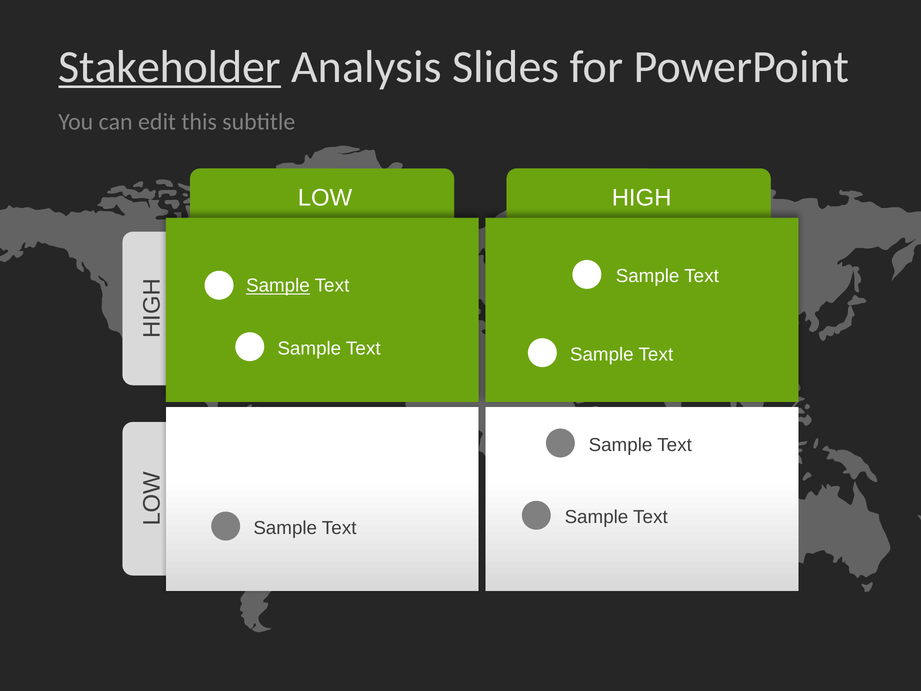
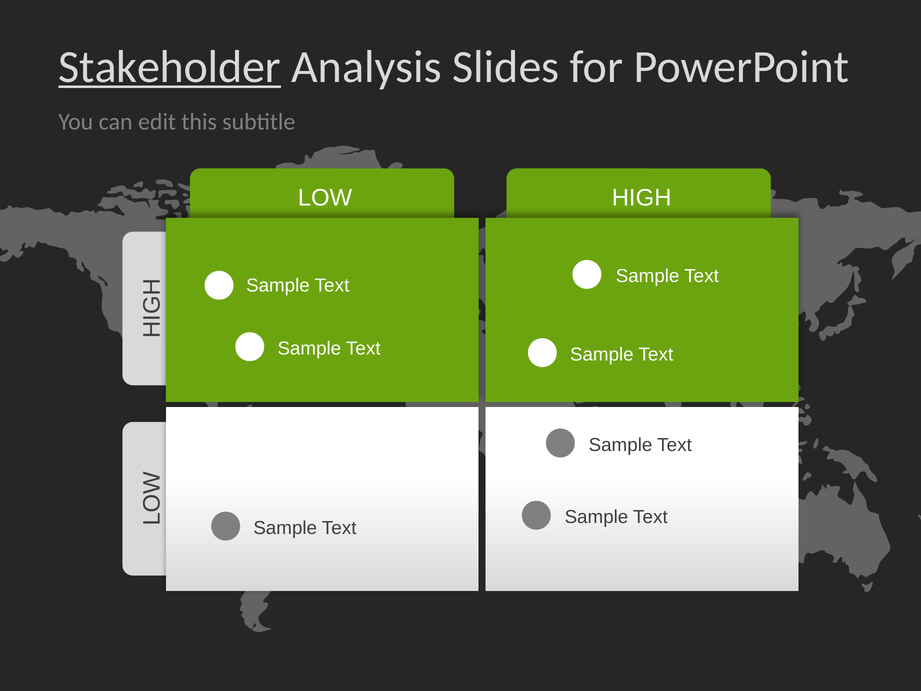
Sample at (278, 286) underline: present -> none
